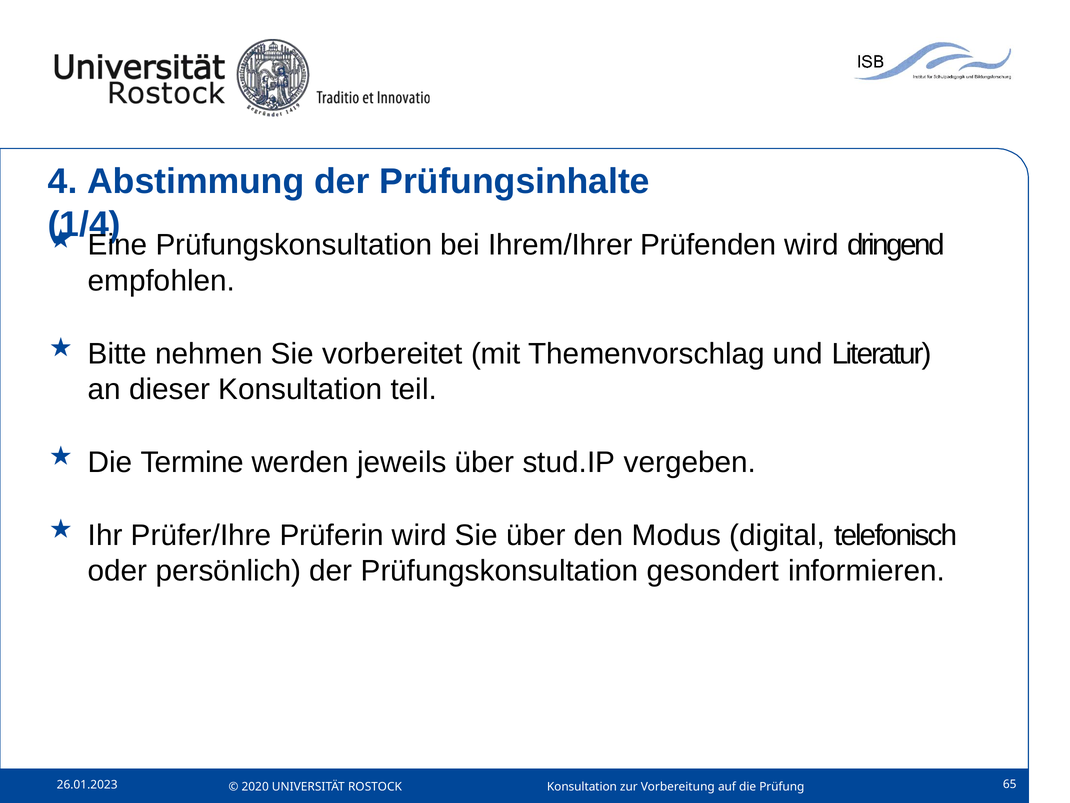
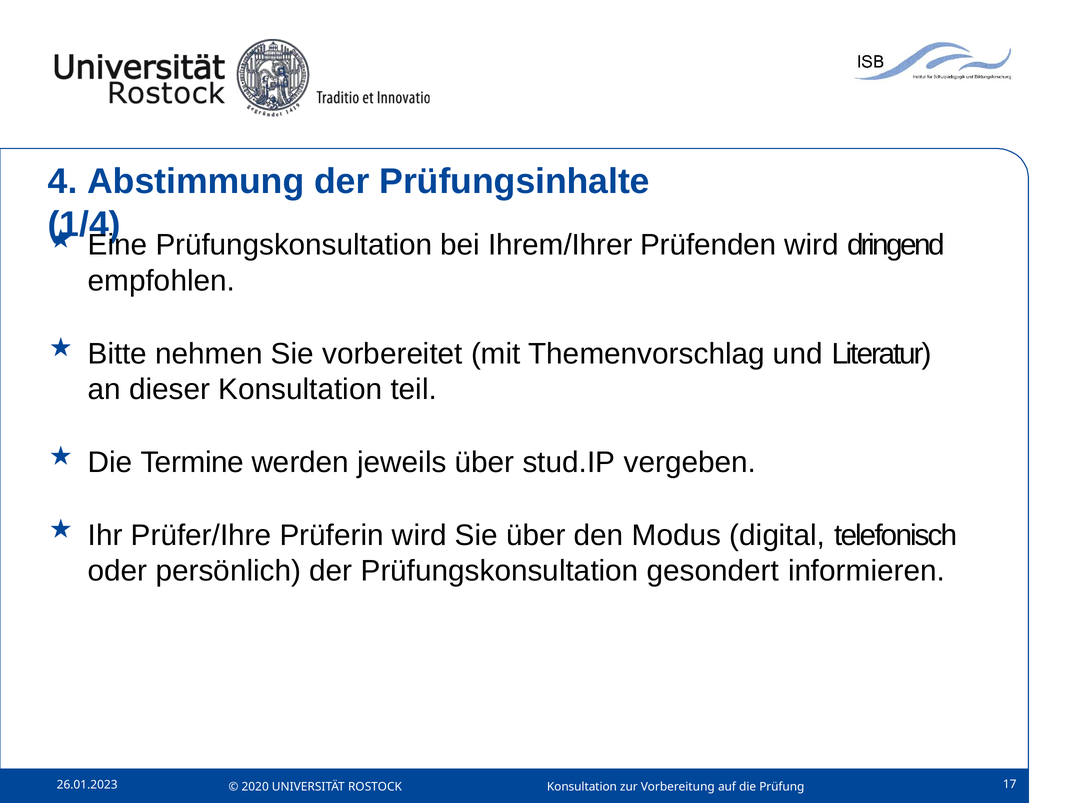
65: 65 -> 17
